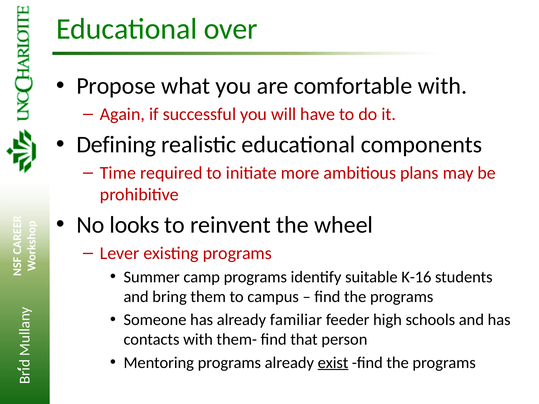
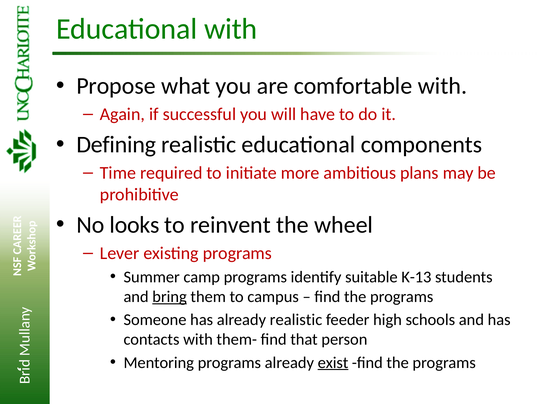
Educational over: over -> with
K-16: K-16 -> K-13
bring underline: none -> present
already familiar: familiar -> realistic
